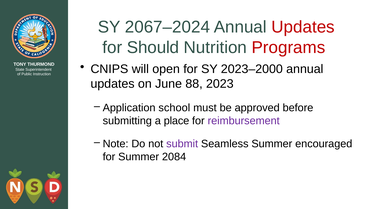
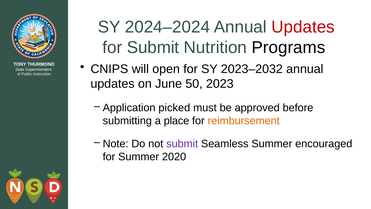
2067–2024: 2067–2024 -> 2024–2024
for Should: Should -> Submit
Programs colour: red -> black
2023–2000: 2023–2000 -> 2023–2032
88: 88 -> 50
school: school -> picked
reimbursement colour: purple -> orange
2084: 2084 -> 2020
